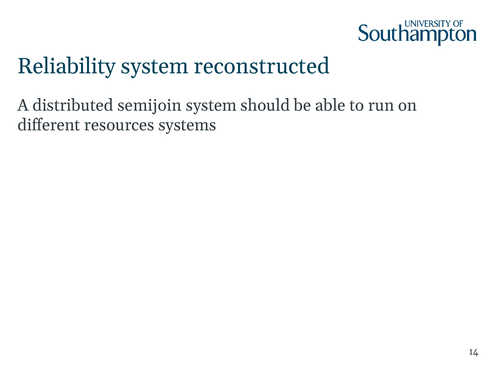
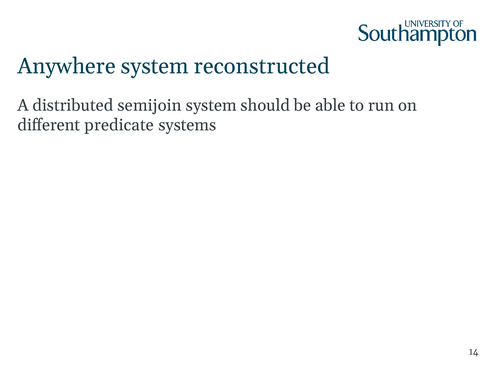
Reliability: Reliability -> Anywhere
resources: resources -> predicate
